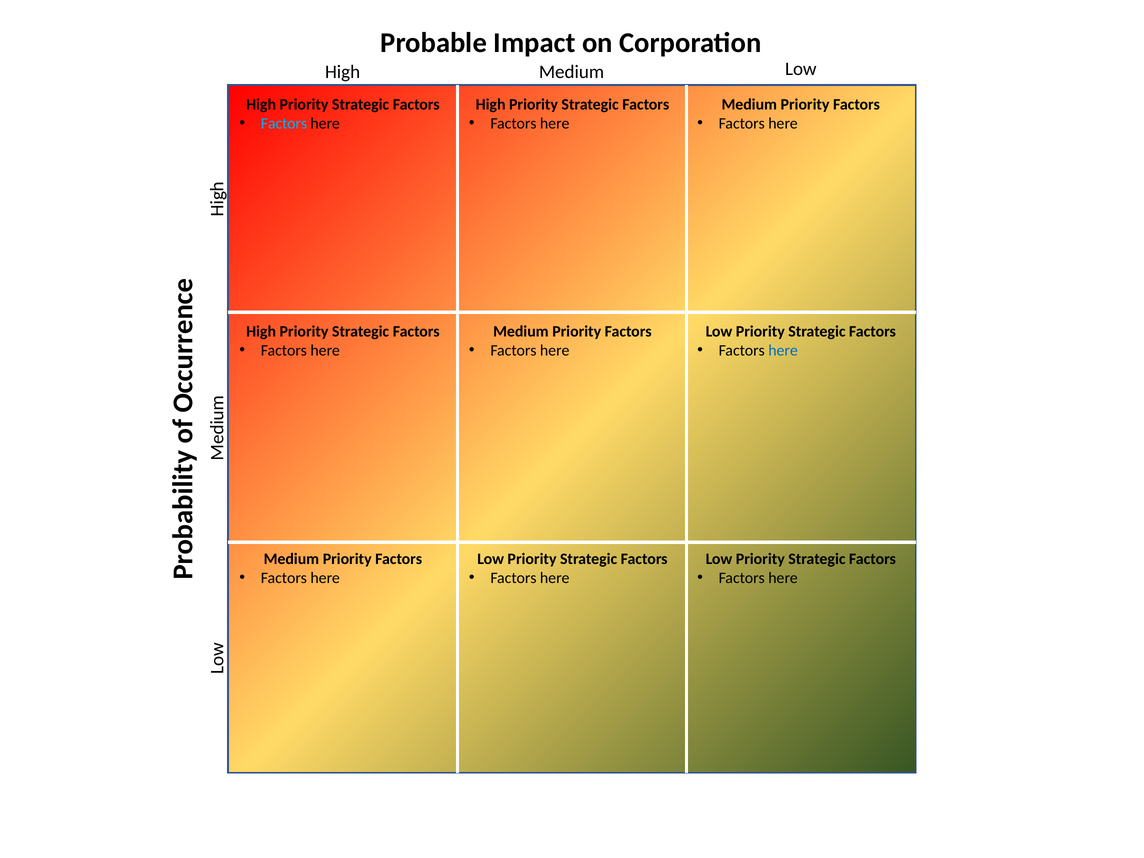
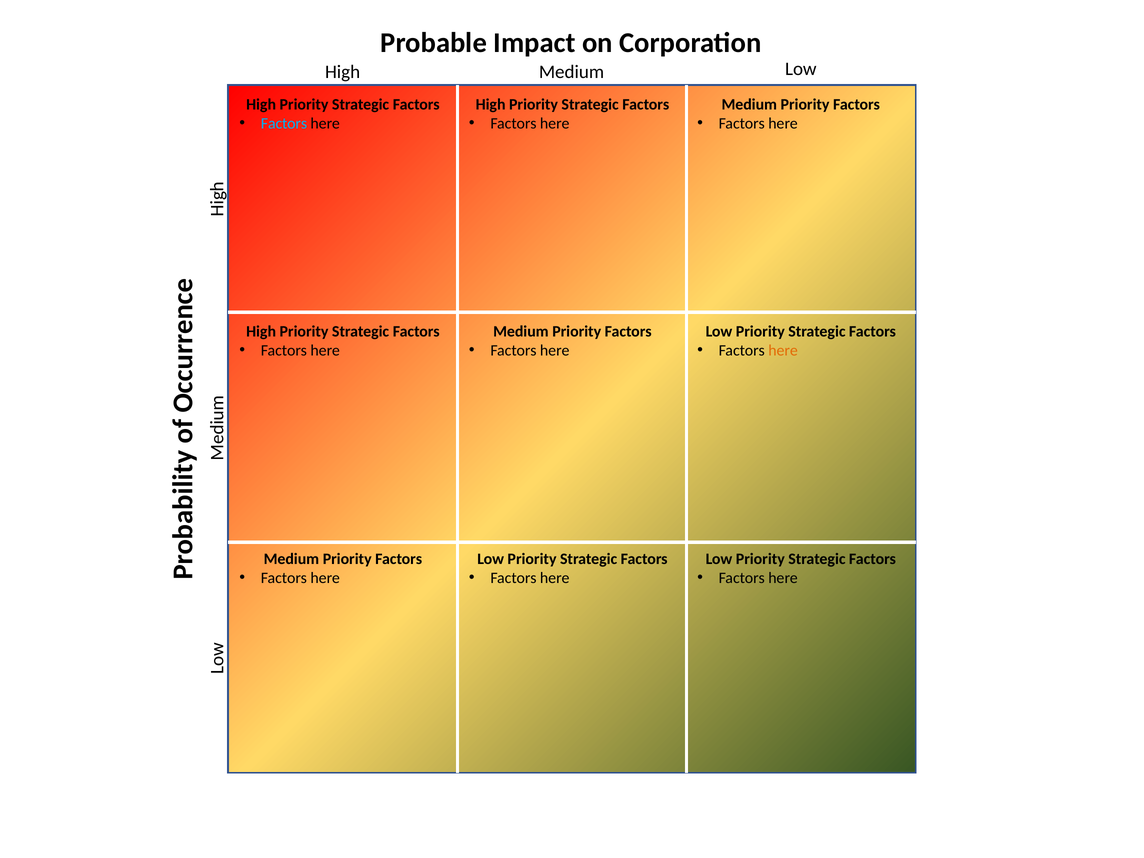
here at (783, 350) colour: blue -> orange
